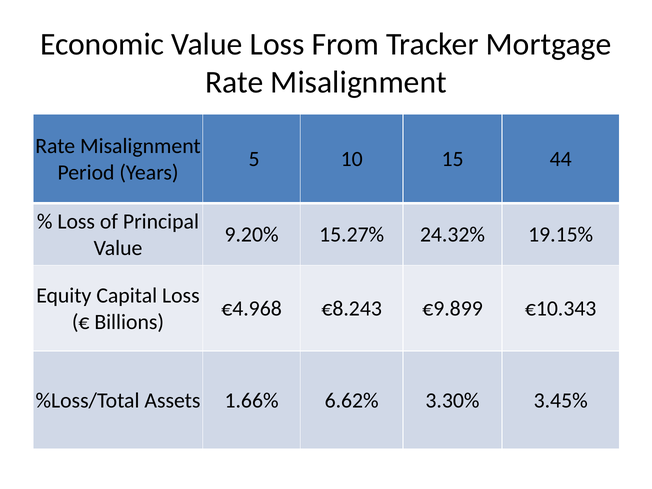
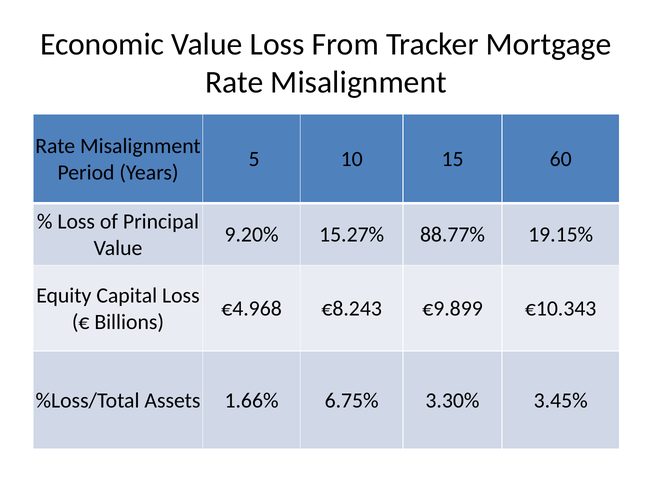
44: 44 -> 60
24.32%: 24.32% -> 88.77%
6.62%: 6.62% -> 6.75%
